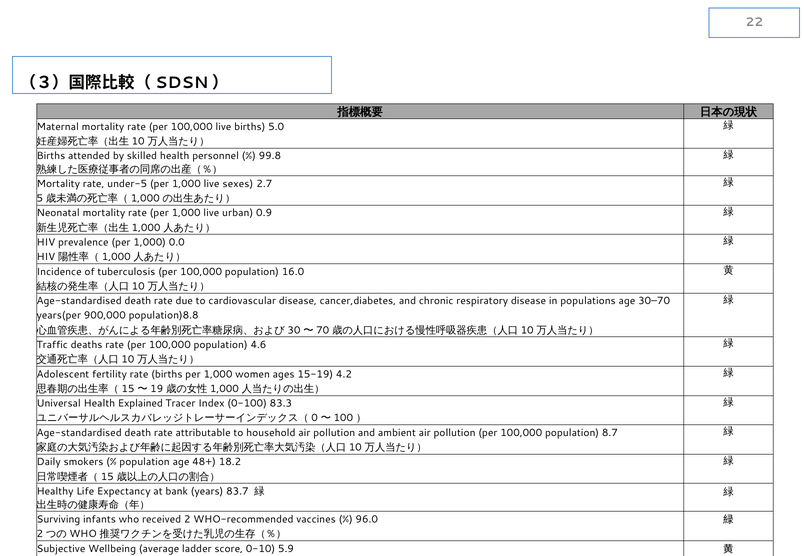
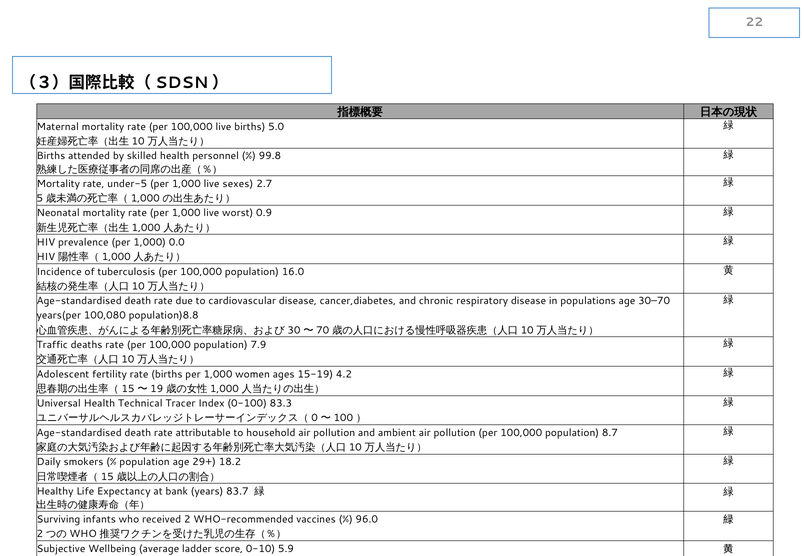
urban: urban -> worst
900,000: 900,000 -> 100,080
4.6: 4.6 -> 7.9
Explained: Explained -> Technical
48+: 48+ -> 29+
